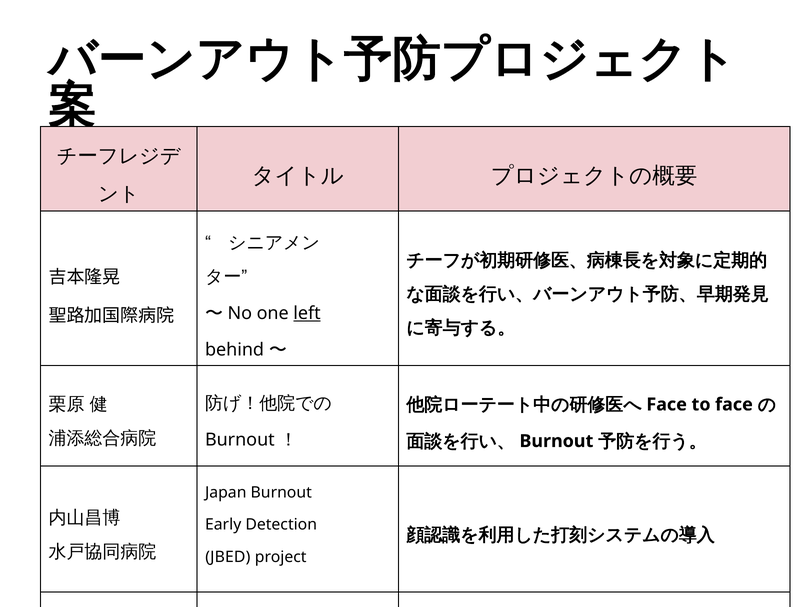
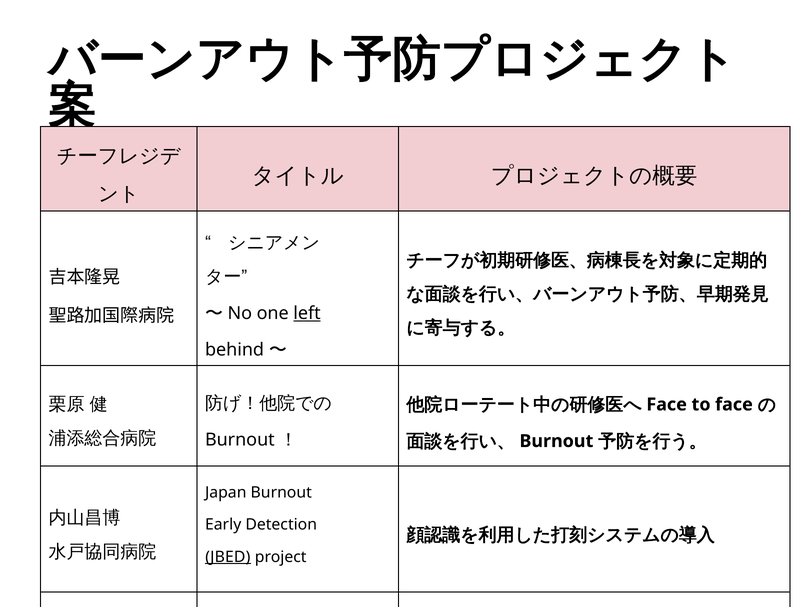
JBED underline: none -> present
